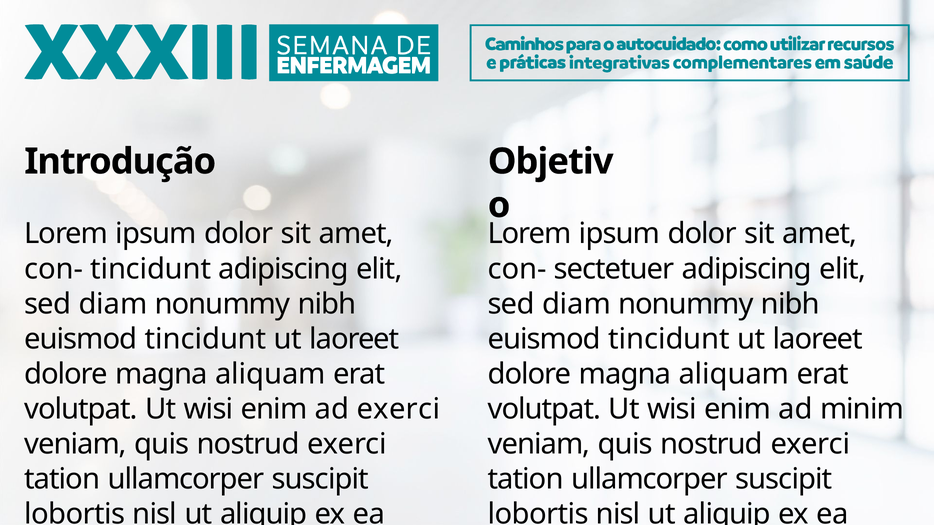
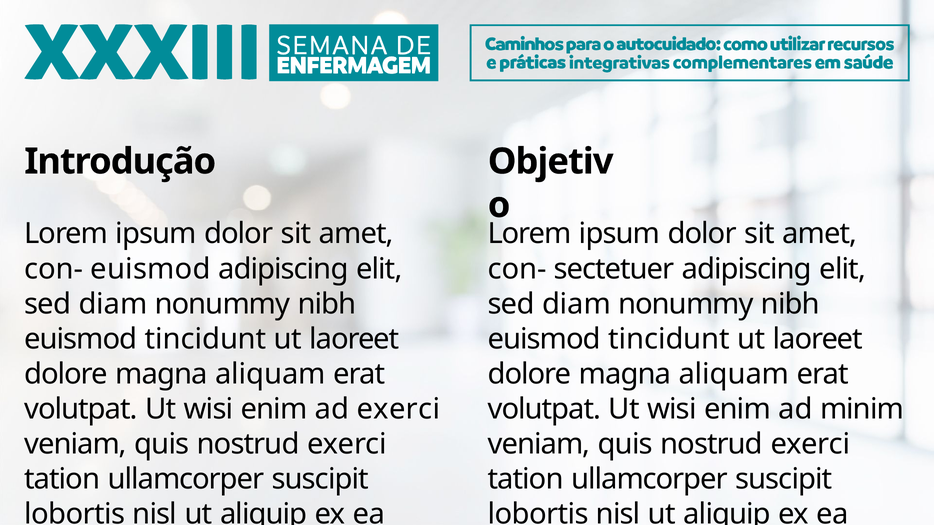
con- tincidunt: tincidunt -> euismod
